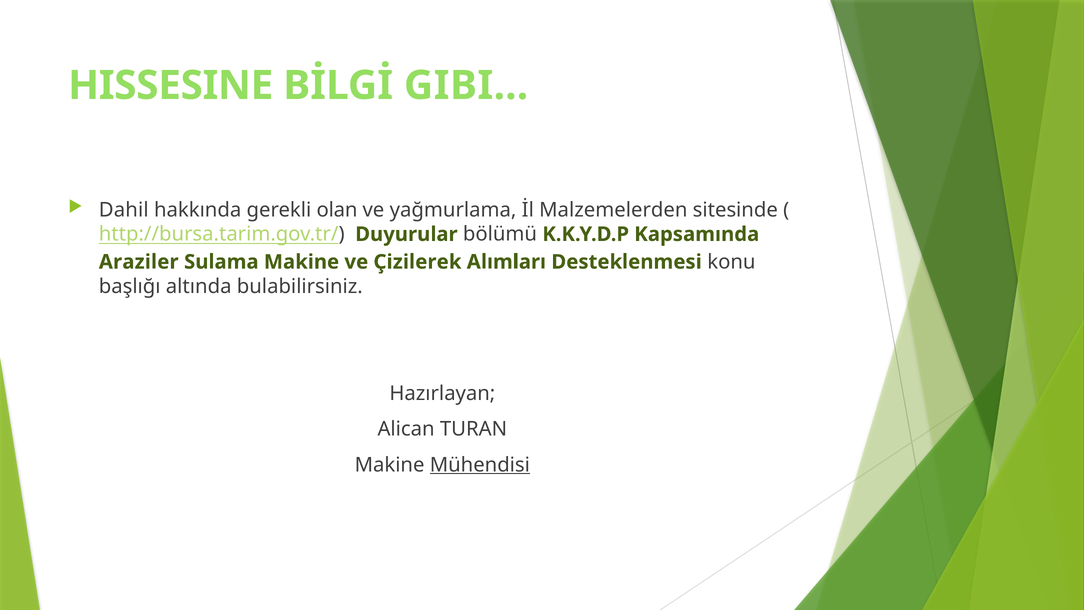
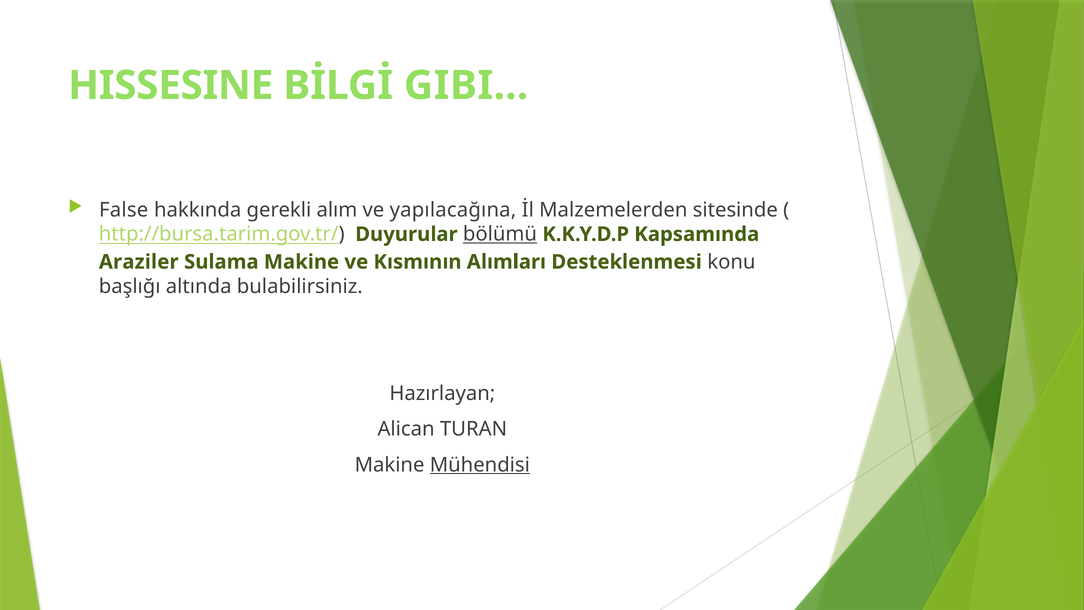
Dahil: Dahil -> False
olan: olan -> alım
yağmurlama: yağmurlama -> yapılacağına
bölümü underline: none -> present
Çizilerek: Çizilerek -> Kısmının
